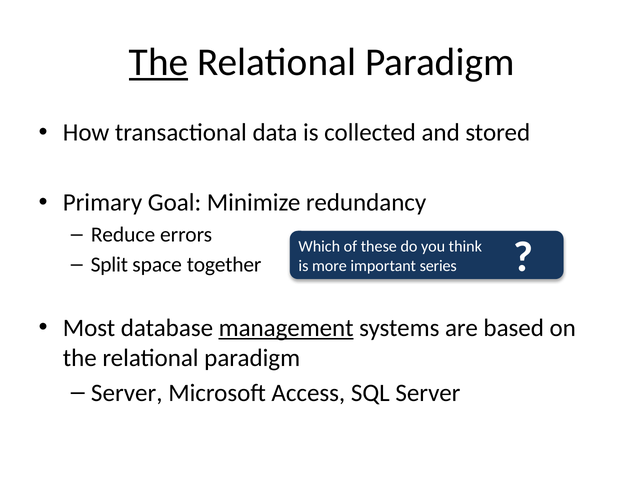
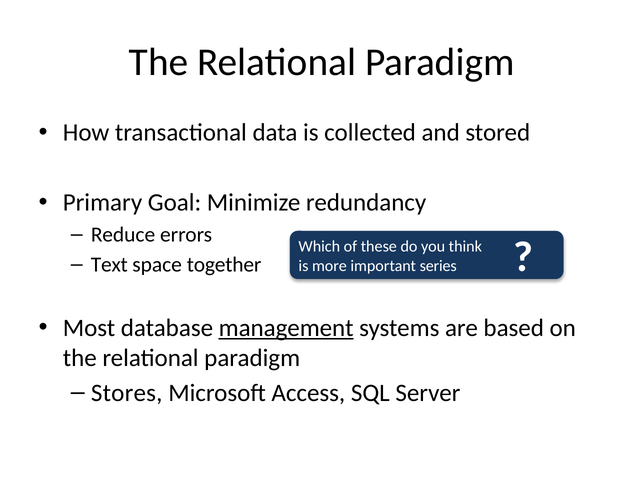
The at (159, 62) underline: present -> none
Split: Split -> Text
Server at (127, 393): Server -> Stores
